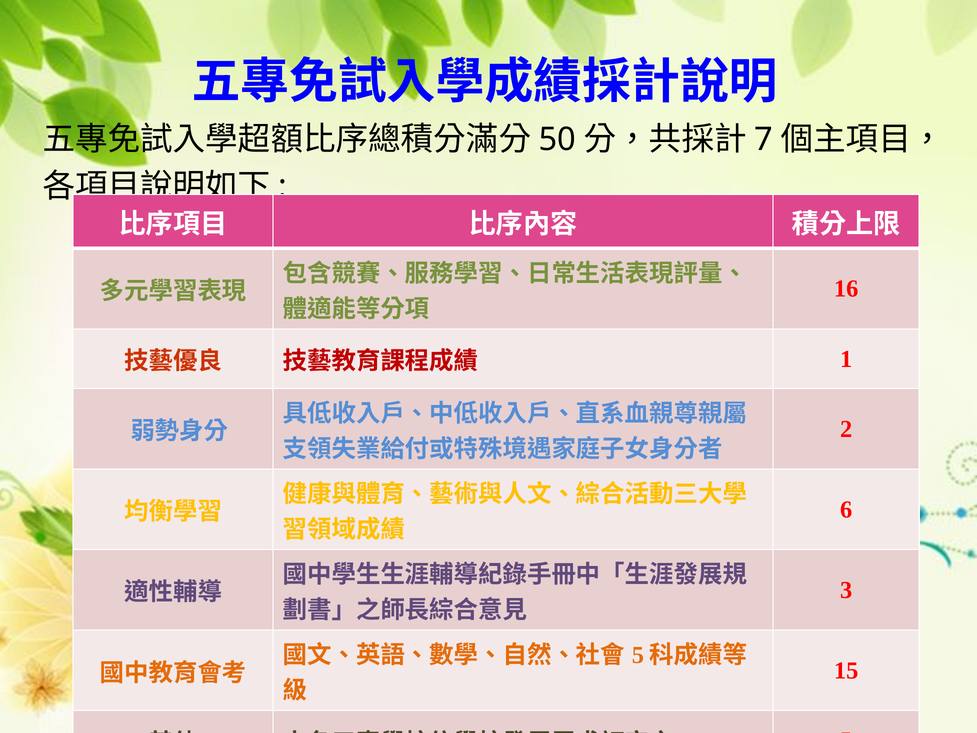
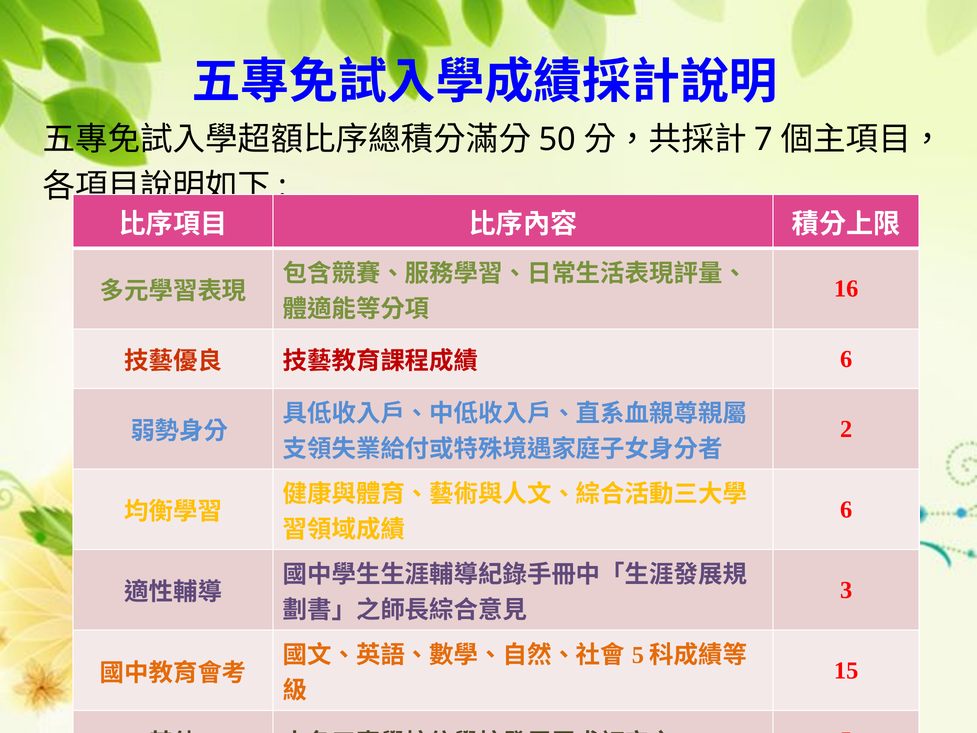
1 at (846, 359): 1 -> 6
